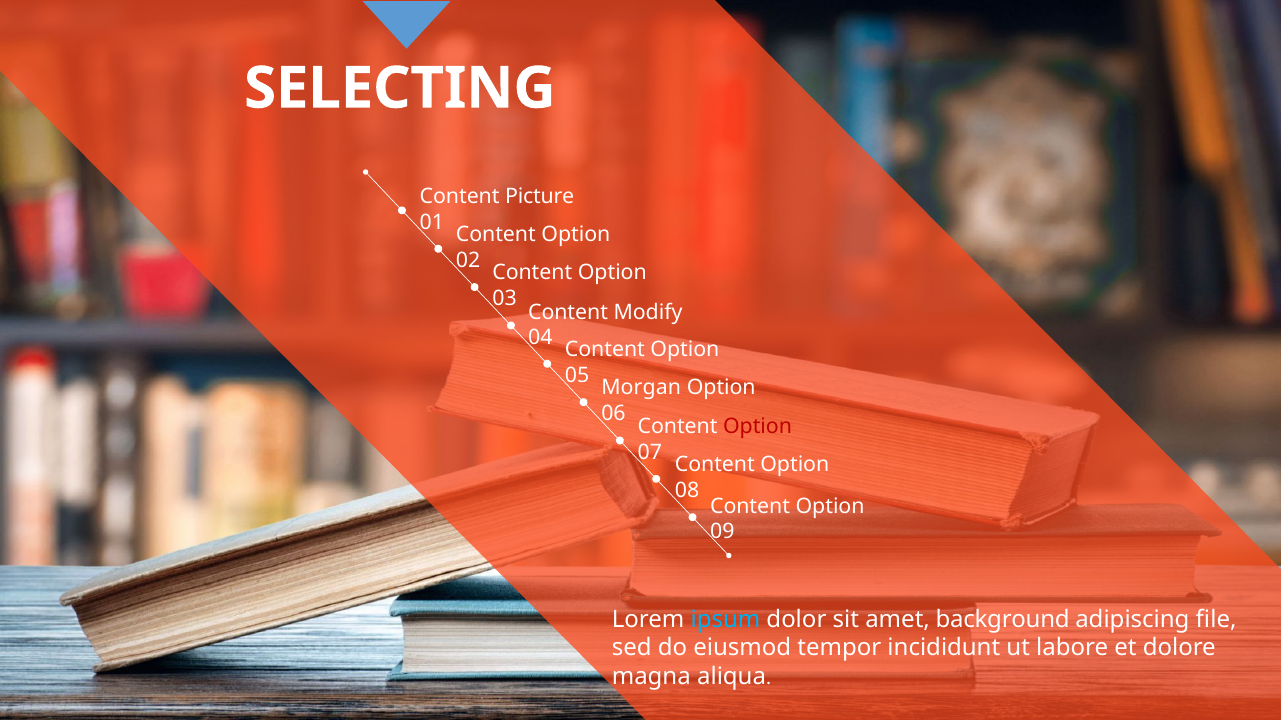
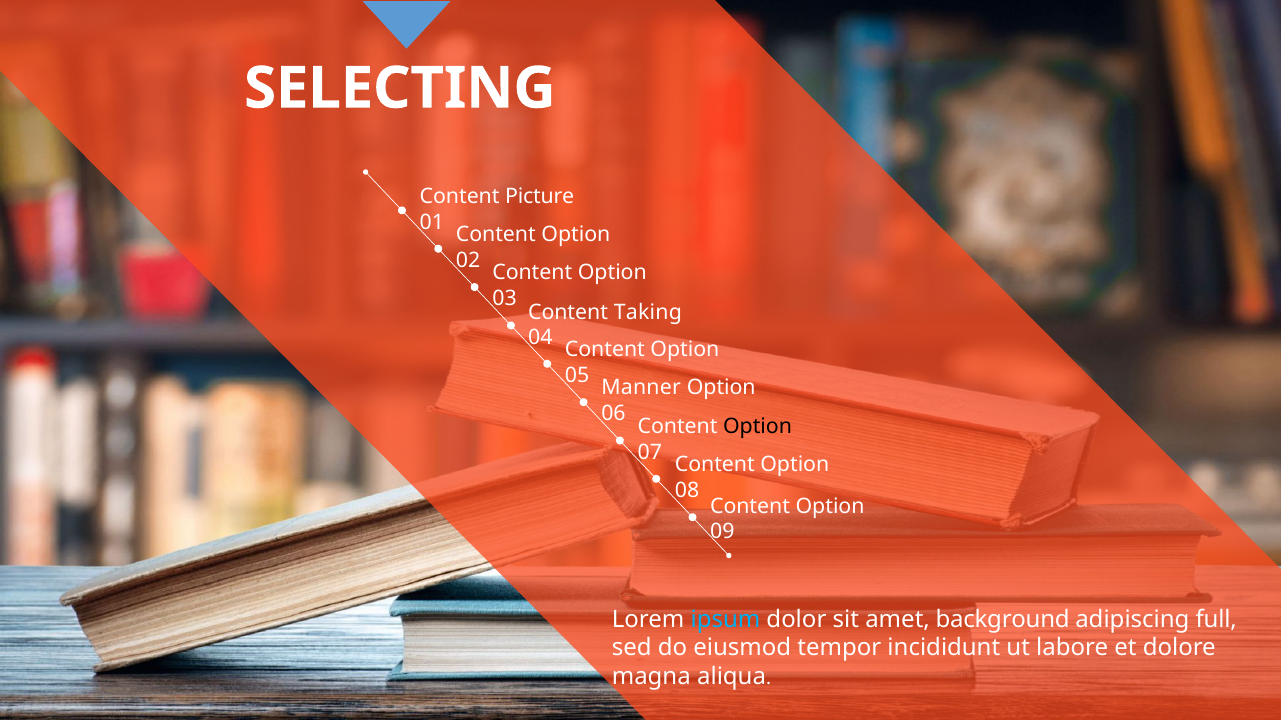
Modify: Modify -> Taking
Morgan: Morgan -> Manner
Option at (758, 427) colour: red -> black
file: file -> full
